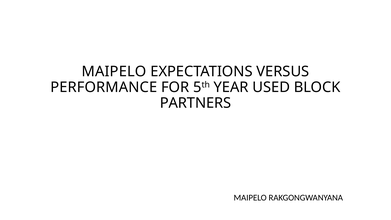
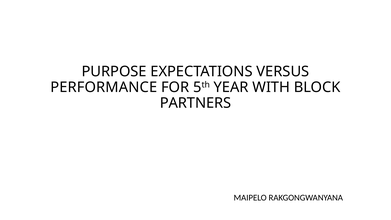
MAIPELO at (114, 71): MAIPELO -> PURPOSE
USED: USED -> WITH
